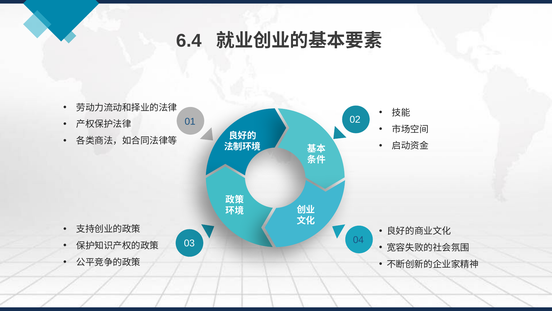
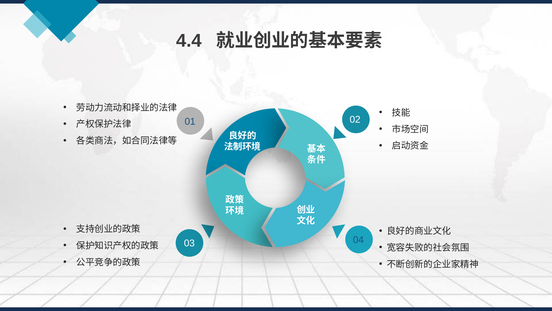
6.4: 6.4 -> 4.4
